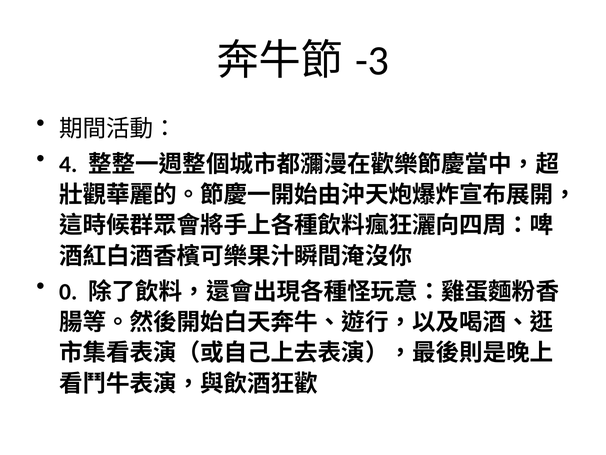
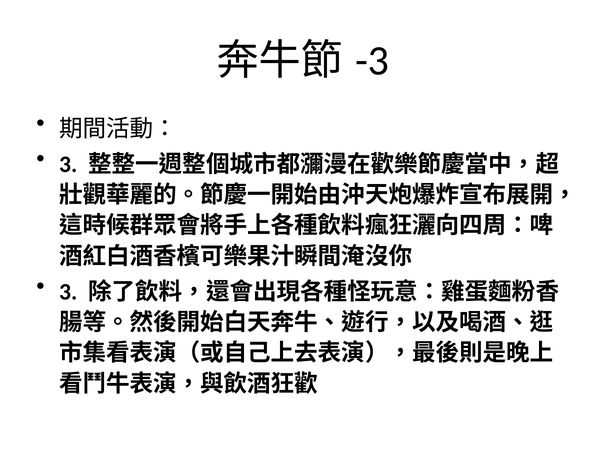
4 at (68, 164): 4 -> 3
0 at (68, 291): 0 -> 3
